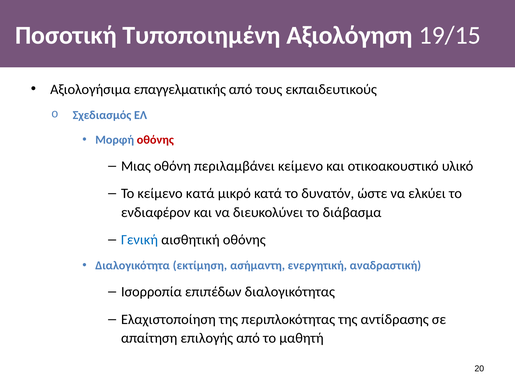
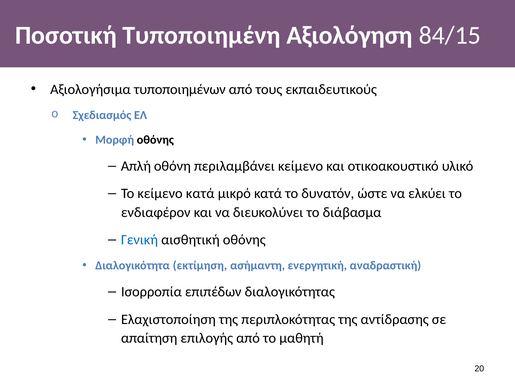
19/15: 19/15 -> 84/15
επαγγελματικής: επαγγελματικής -> τυποποιημένων
οθόνης at (155, 140) colour: red -> black
Μιας: Μιας -> Απλή
